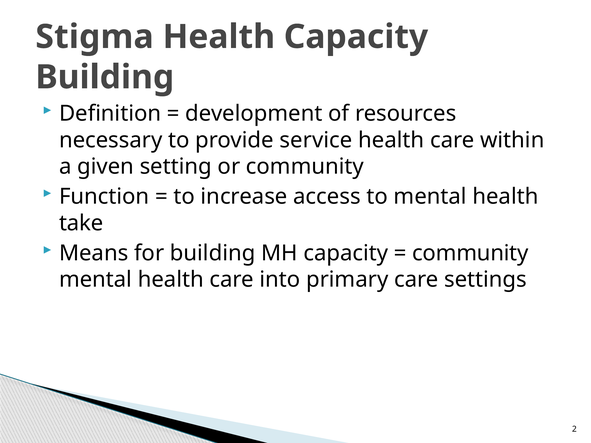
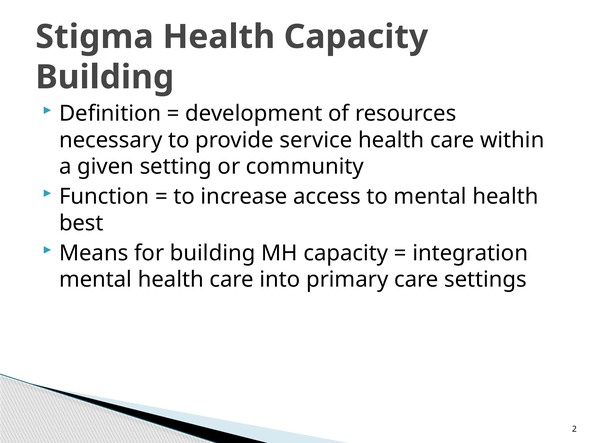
take: take -> best
community at (470, 253): community -> integration
